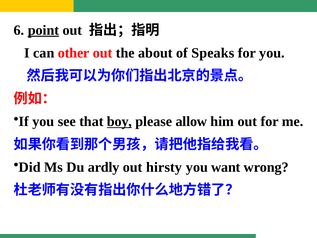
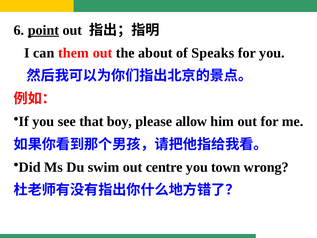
other: other -> them
boy underline: present -> none
ardly: ardly -> swim
hirsty: hirsty -> centre
want: want -> town
